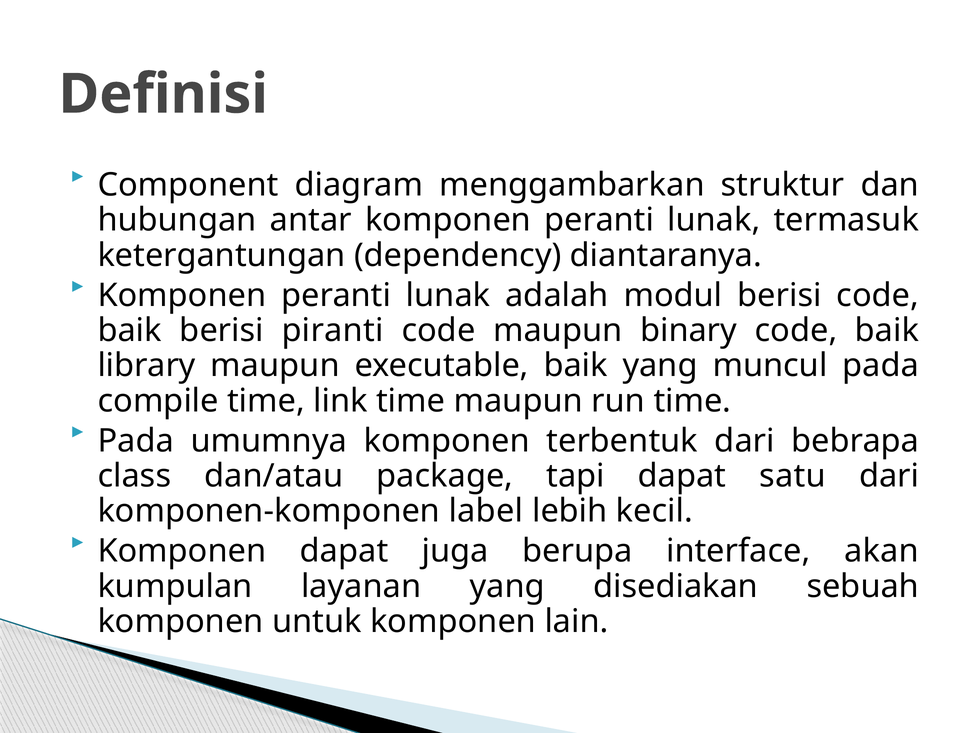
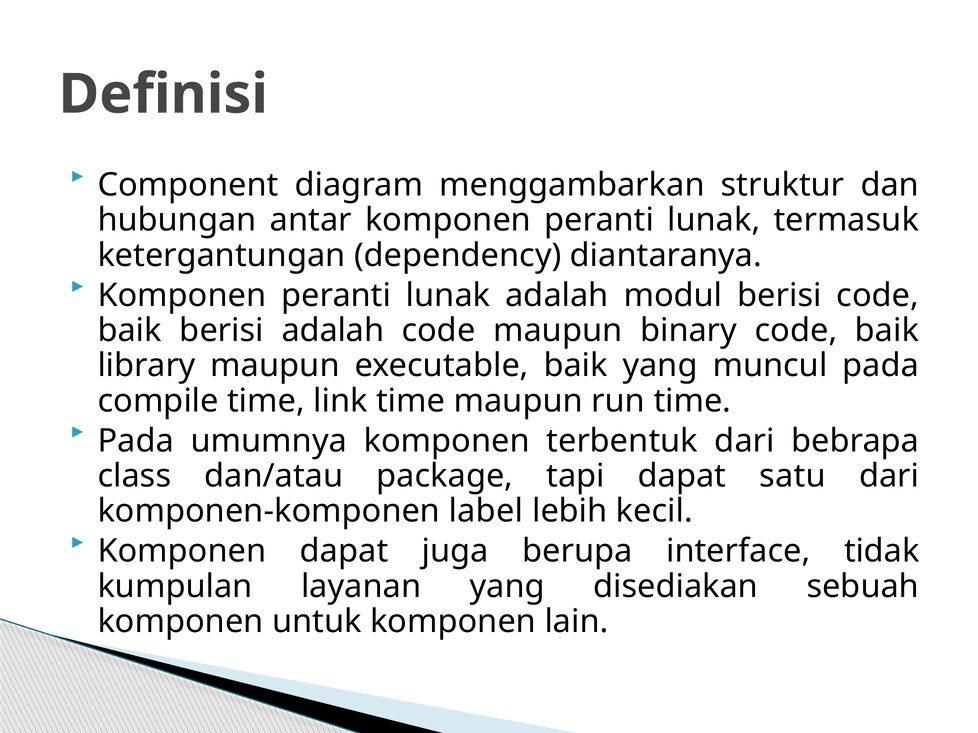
berisi piranti: piranti -> adalah
akan: akan -> tidak
